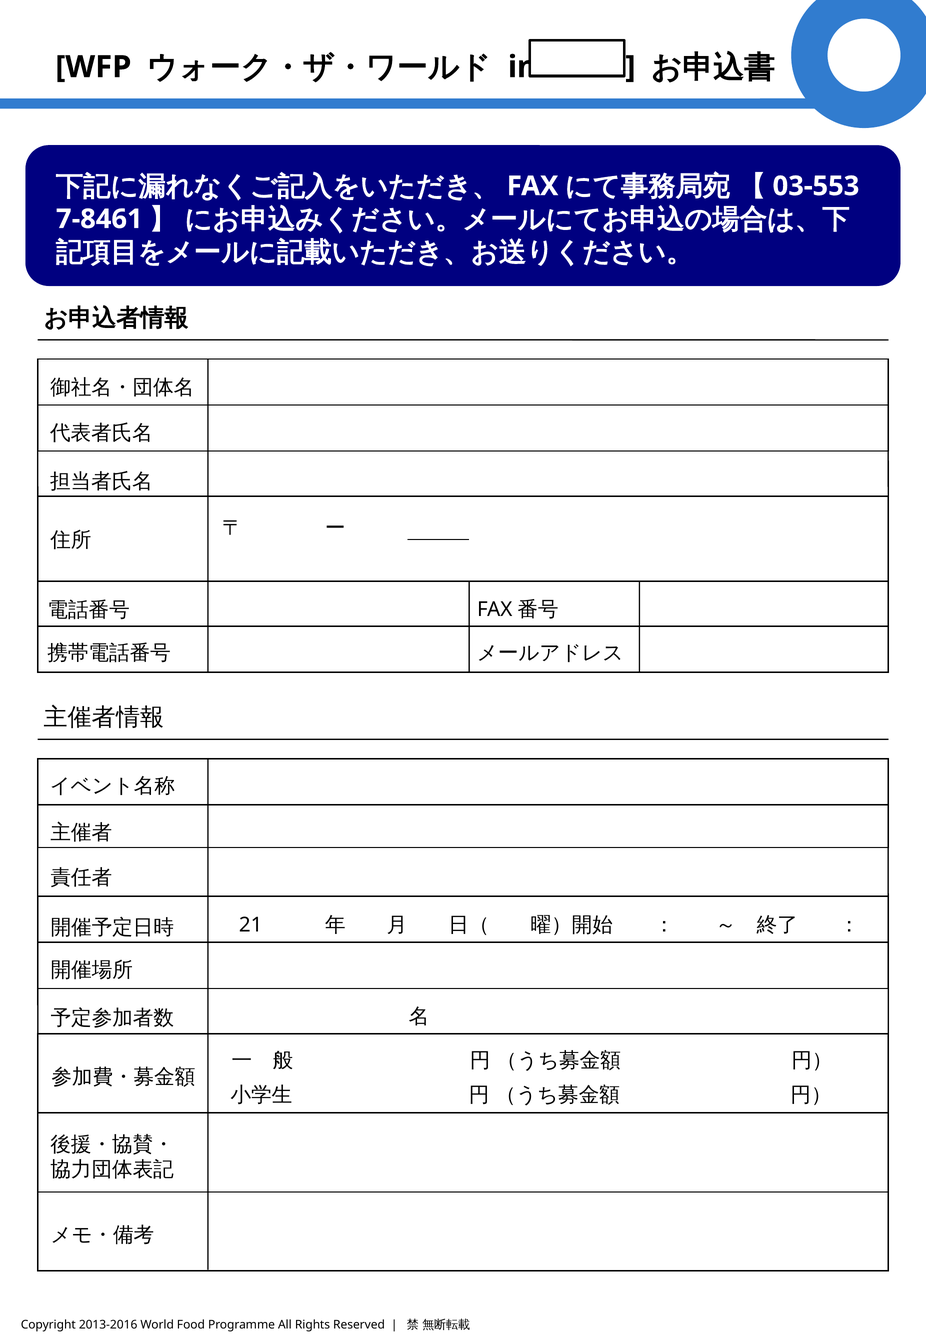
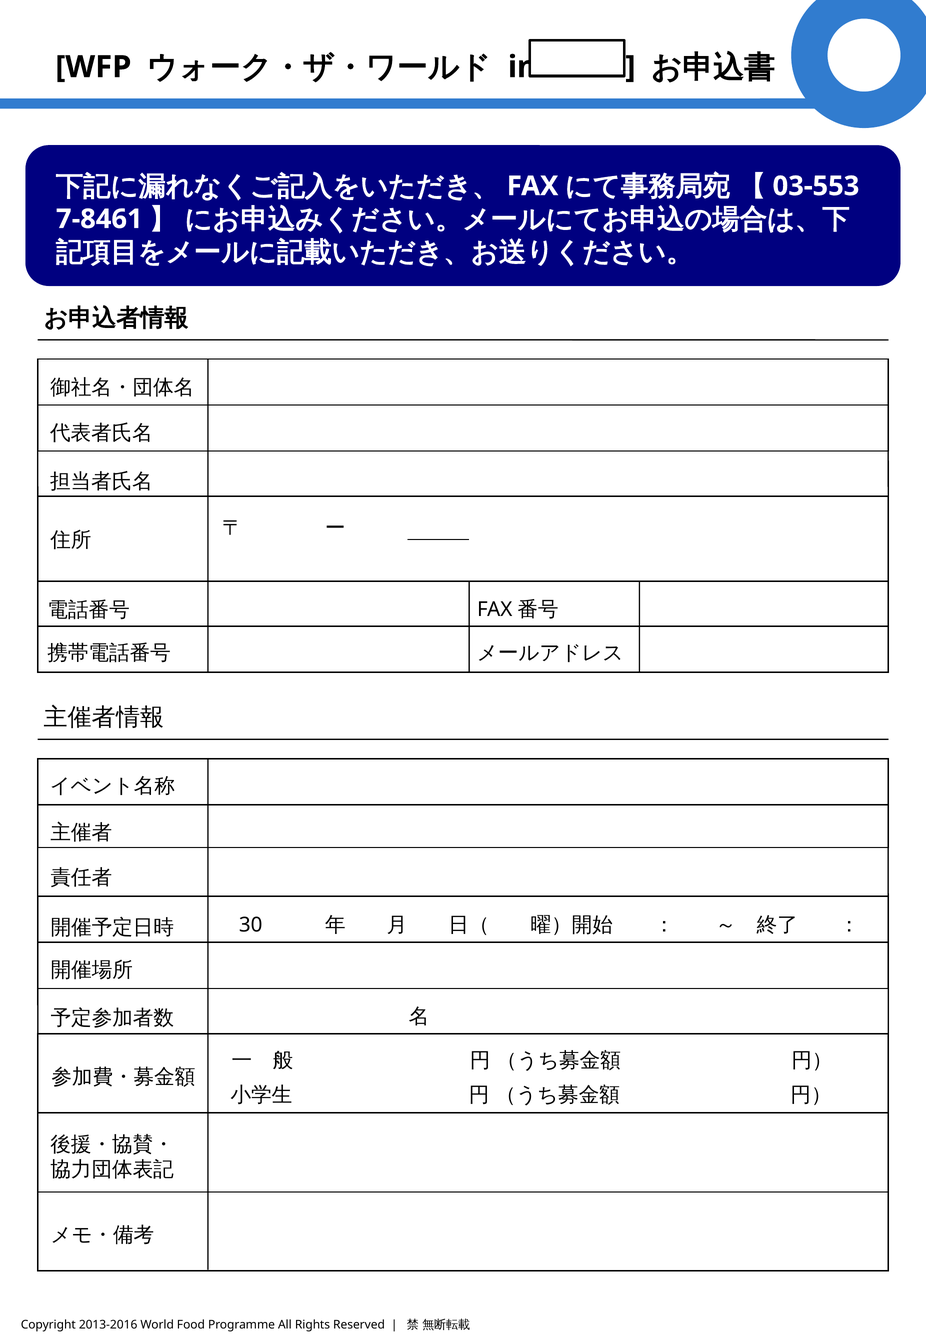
21: 21 -> 30
